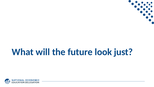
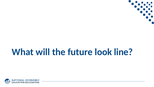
just: just -> line
